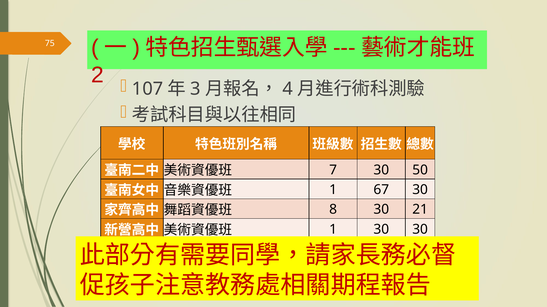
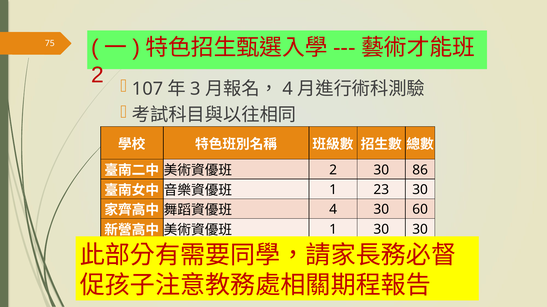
7 at (333, 170): 7 -> 2
50: 50 -> 86
67: 67 -> 23
8 at (333, 210): 8 -> 4
21: 21 -> 60
